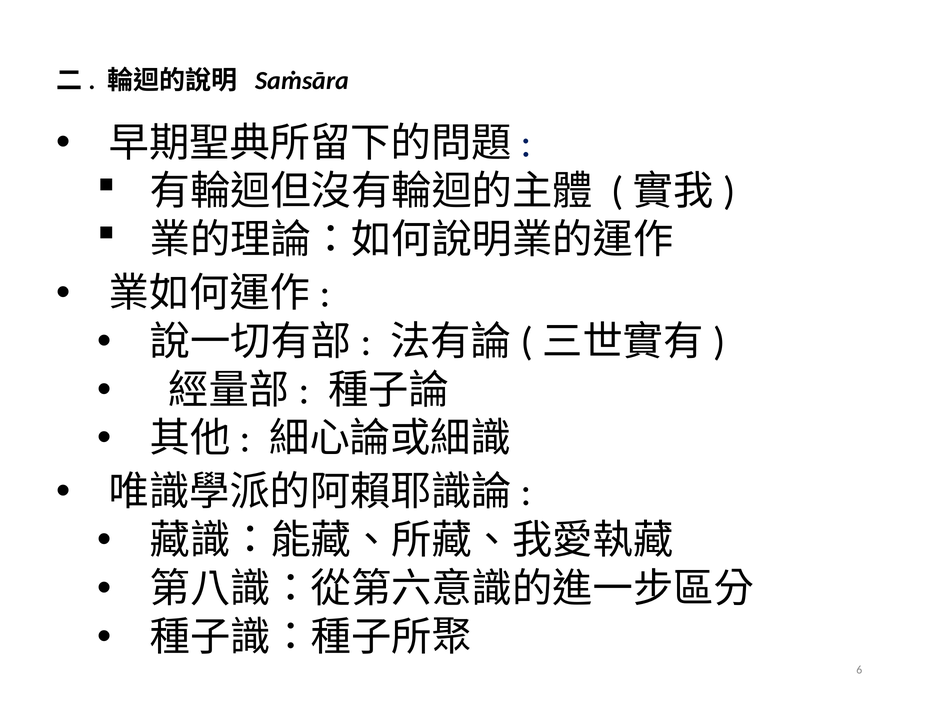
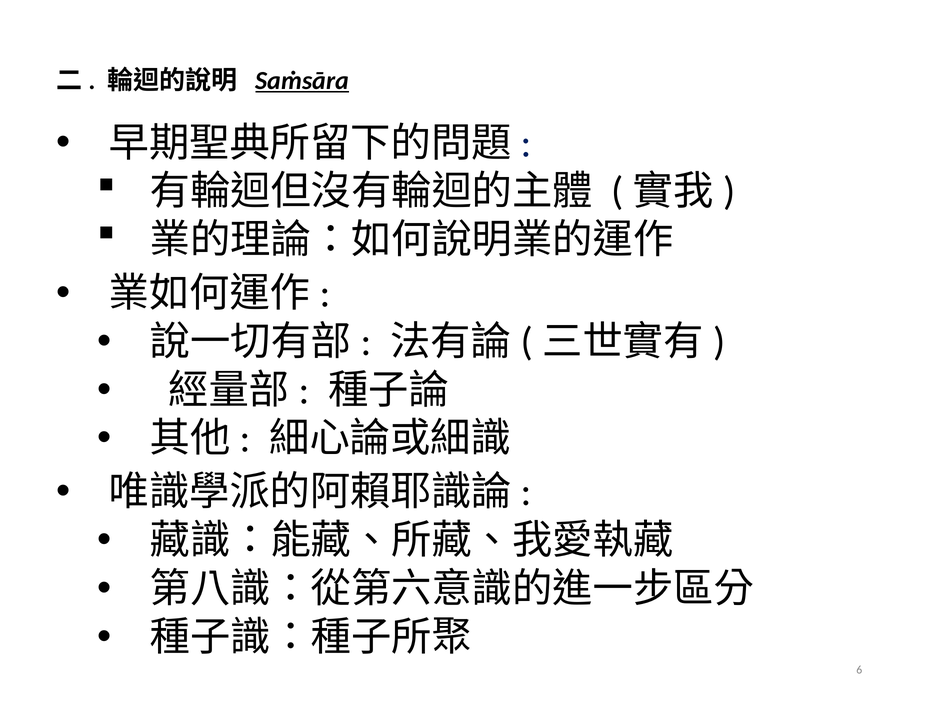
Saṁsāra underline: none -> present
